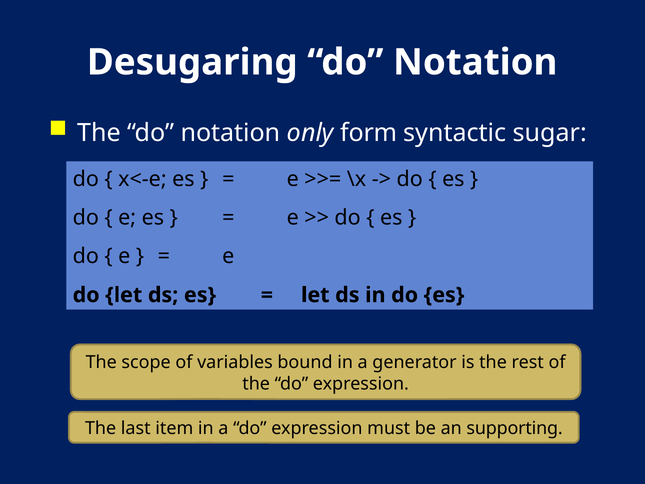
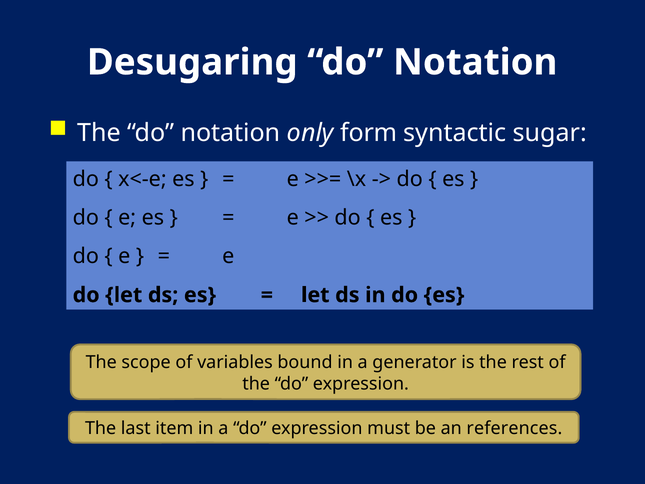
supporting: supporting -> references
